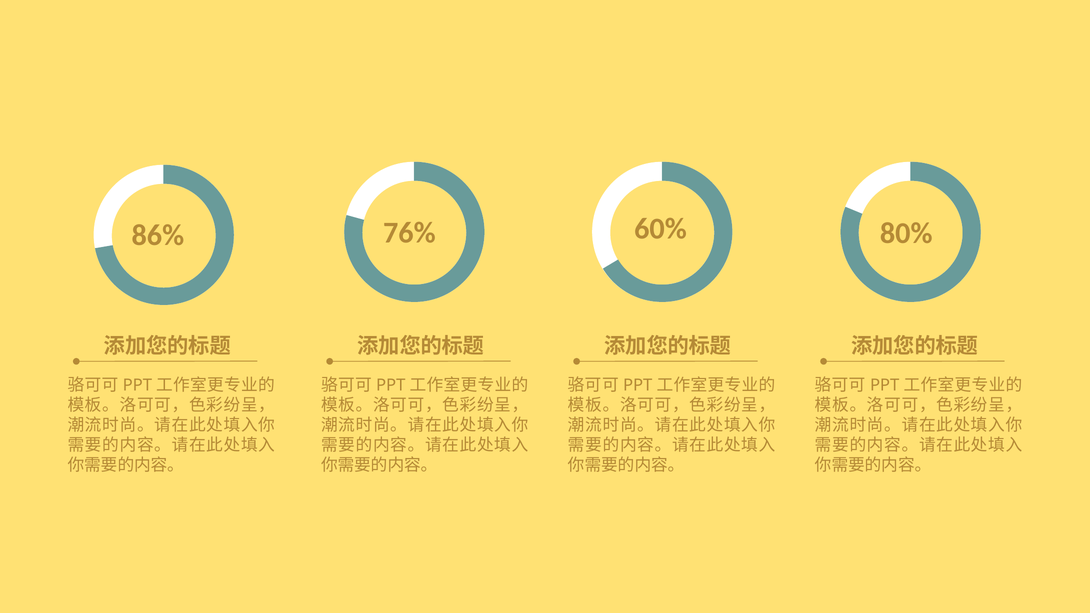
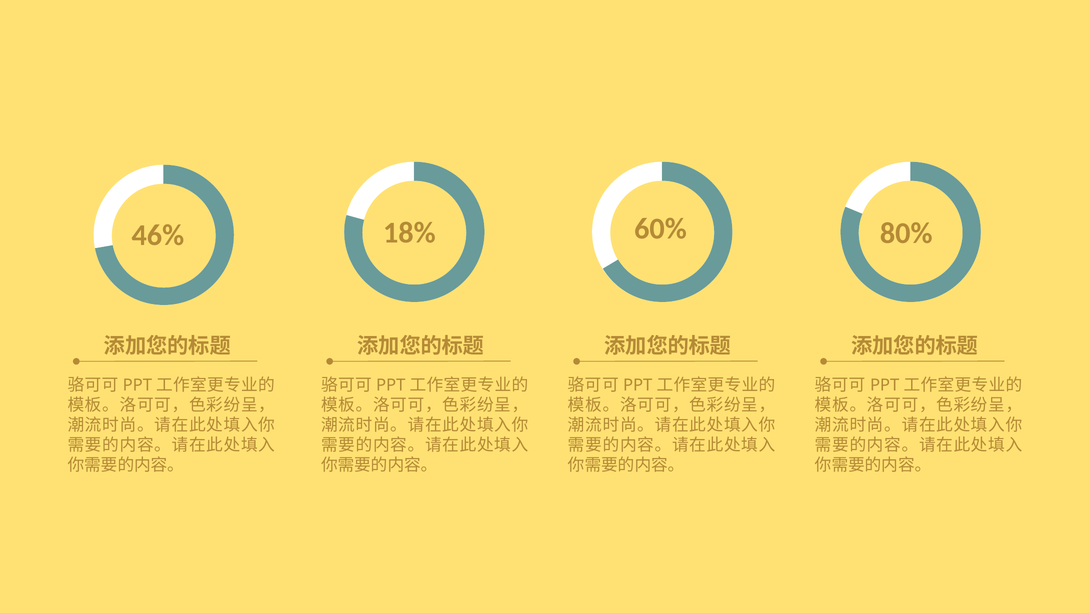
76%: 76% -> 18%
86%: 86% -> 46%
